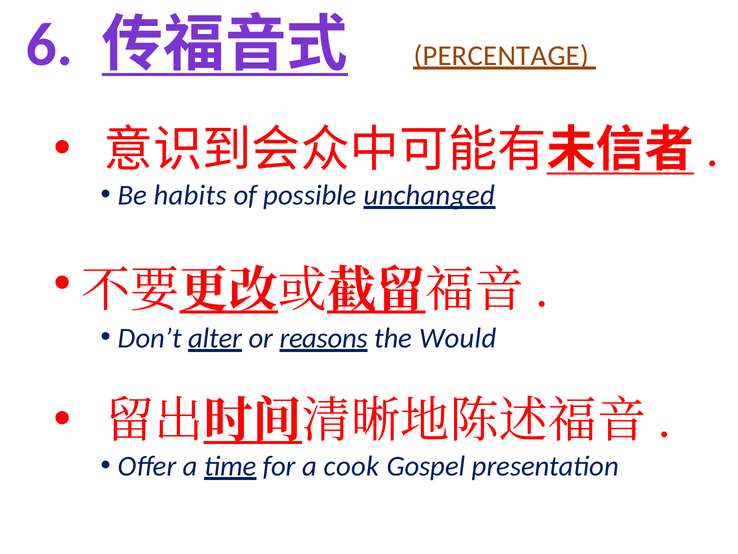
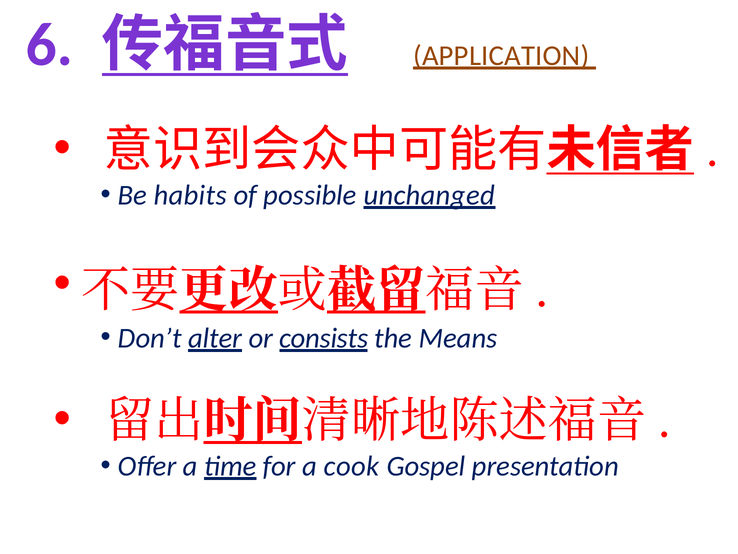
PERCENTAGE: PERCENTAGE -> APPLICATION
reasons: reasons -> consists
Would: Would -> Means
